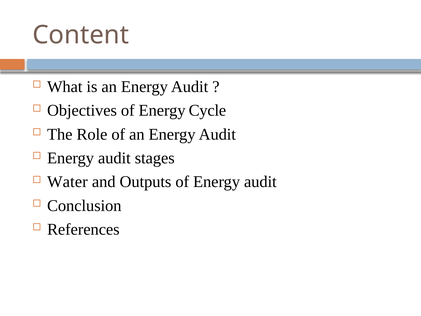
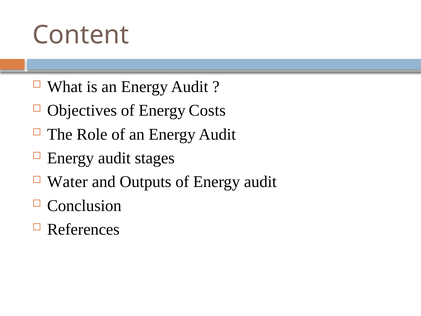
Cycle: Cycle -> Costs
